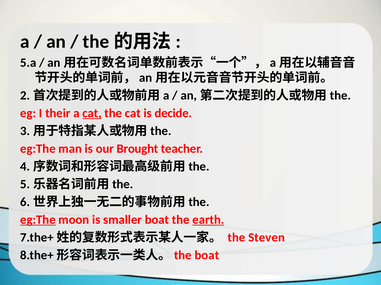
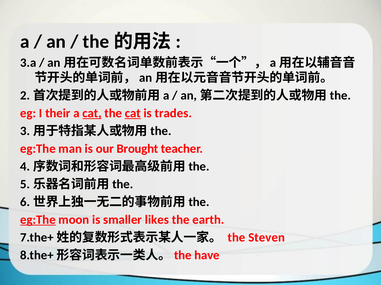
5.a: 5.a -> 3.a
cat at (133, 114) underline: none -> present
decide: decide -> trades
smaller boat: boat -> likes
earth underline: present -> none
boat at (207, 256): boat -> have
